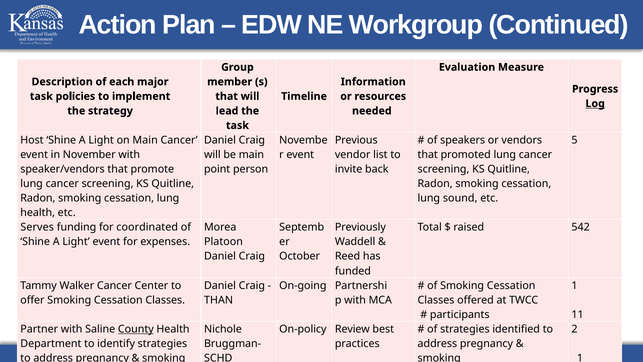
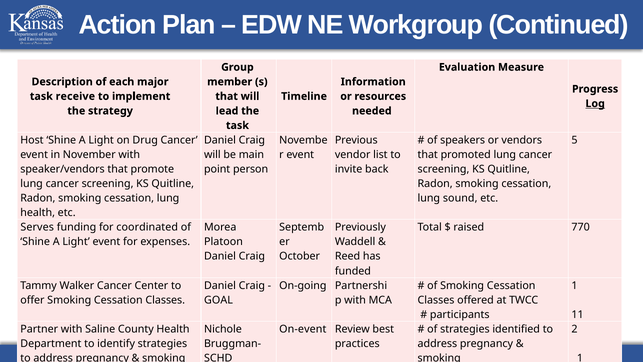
policies: policies -> receive
on Main: Main -> Drug
542: 542 -> 770
THAN: THAN -> GOAL
County underline: present -> none
On-policy: On-policy -> On-event
